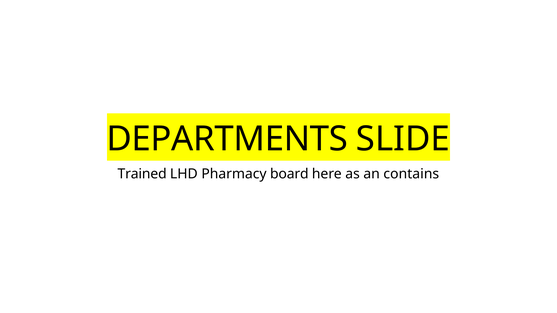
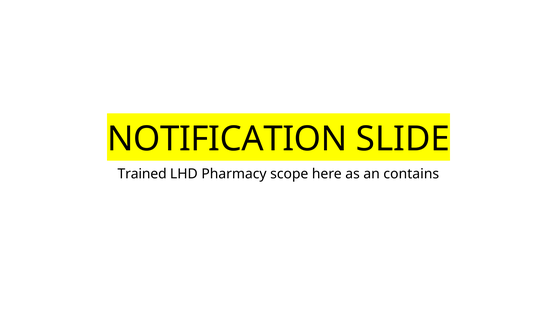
DEPARTMENTS: DEPARTMENTS -> NOTIFICATION
board: board -> scope
